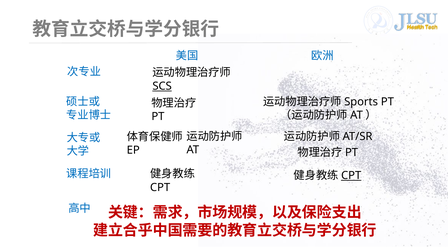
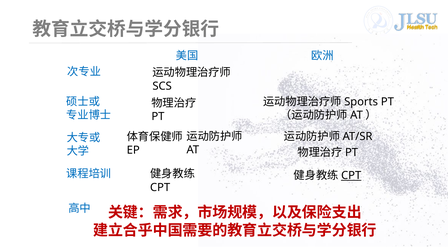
SCS underline: present -> none
